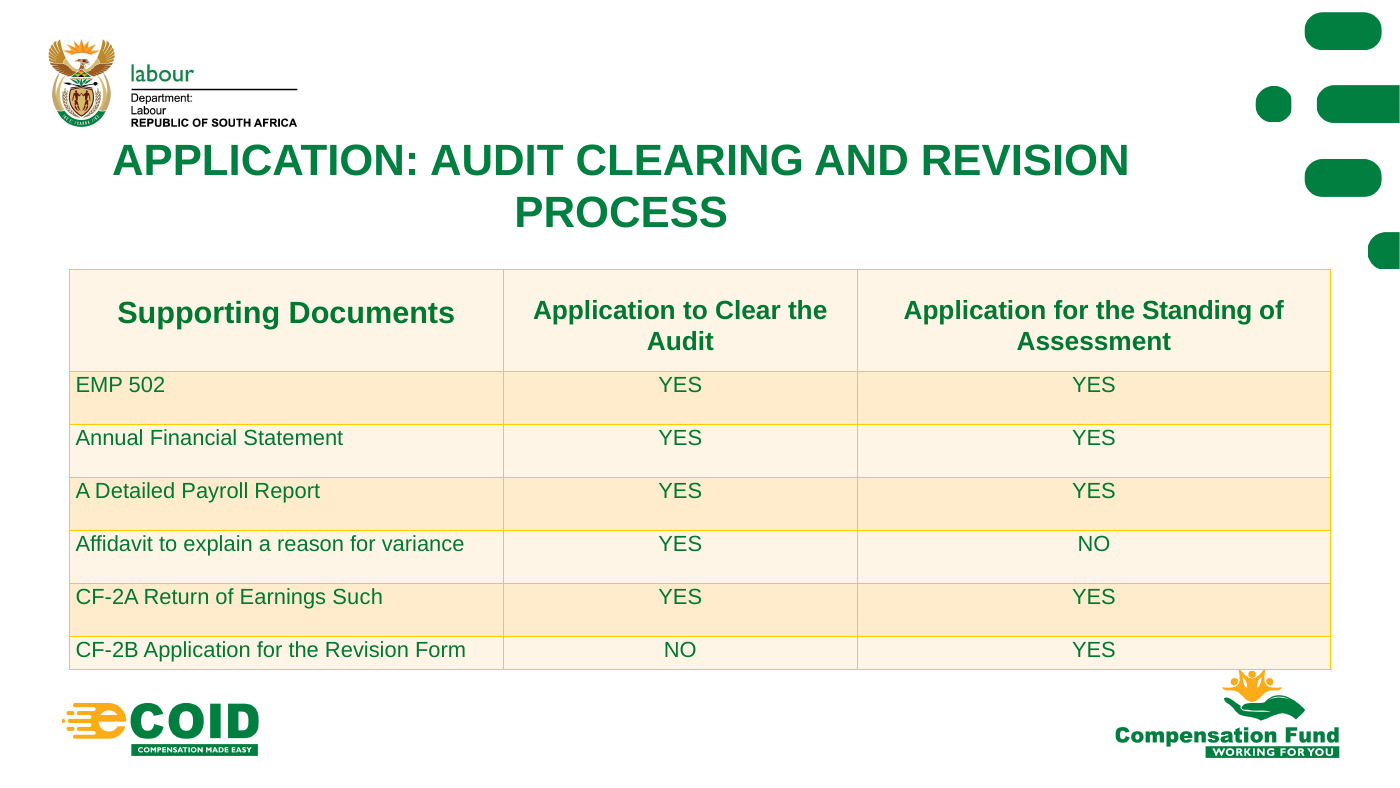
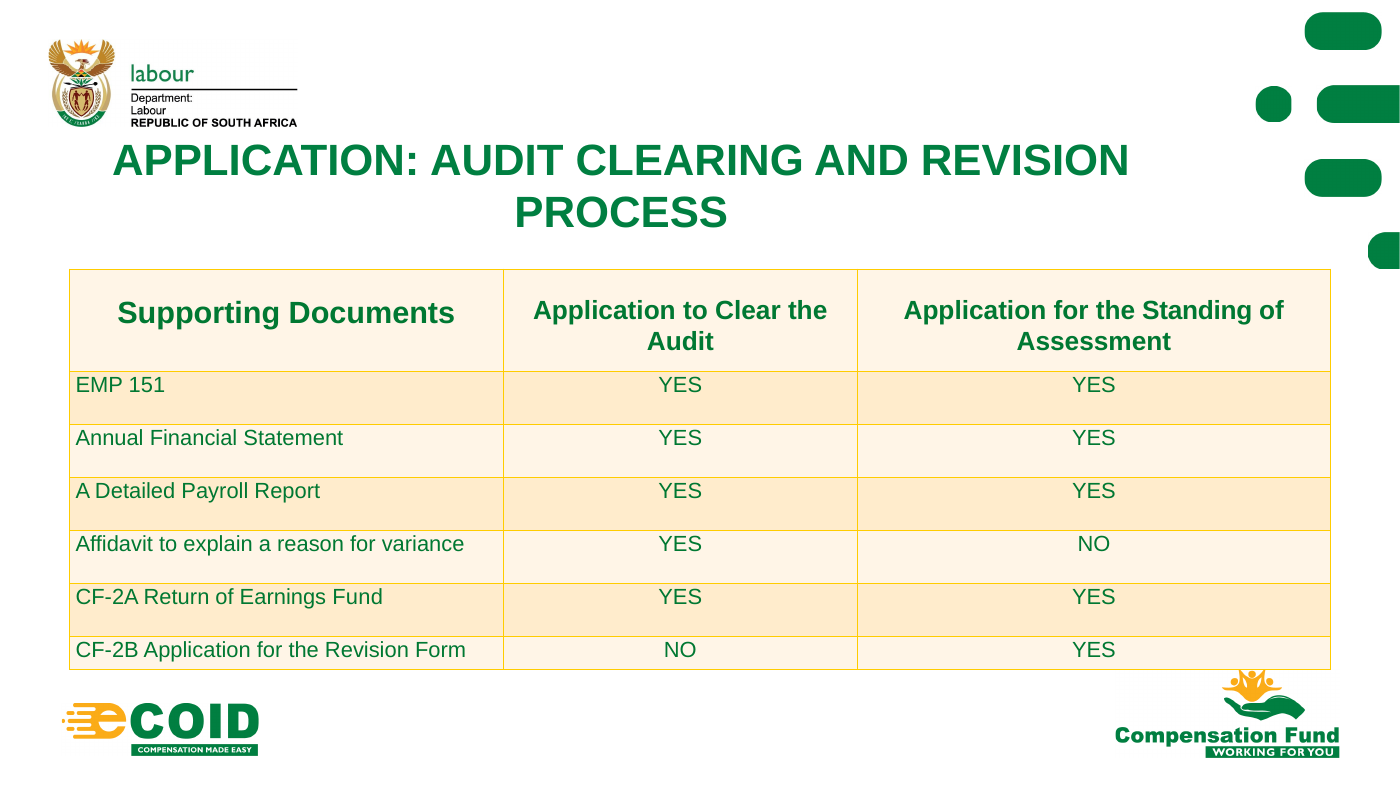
502: 502 -> 151
Such: Such -> Fund
